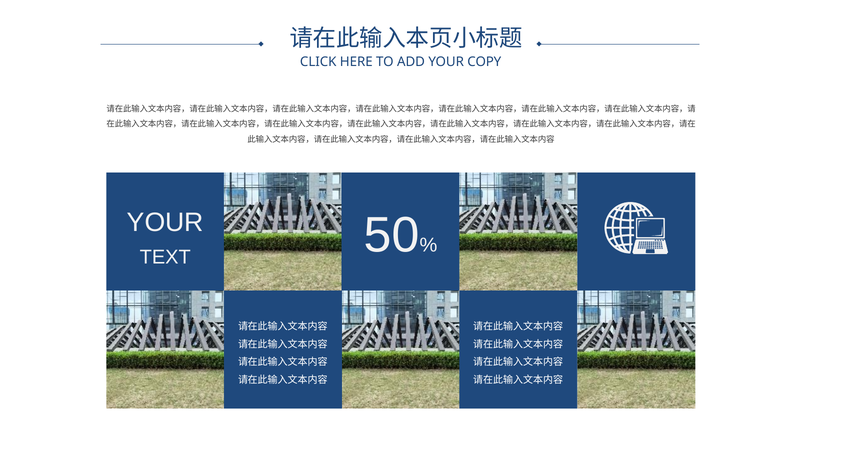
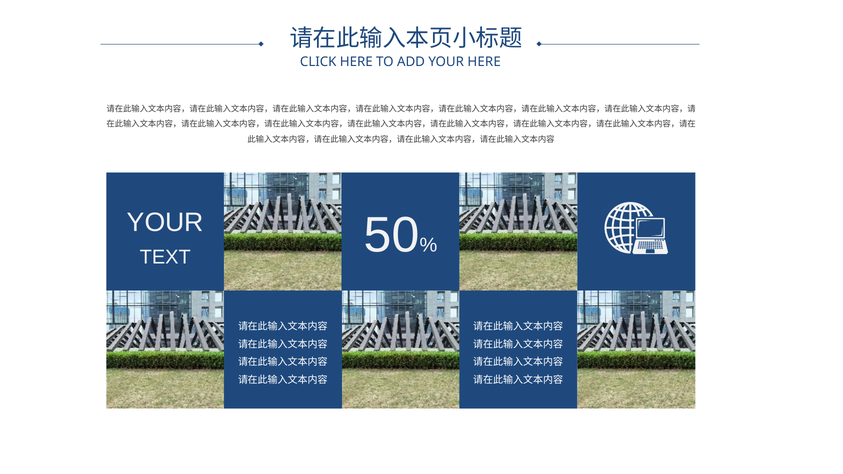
YOUR COPY: COPY -> HERE
